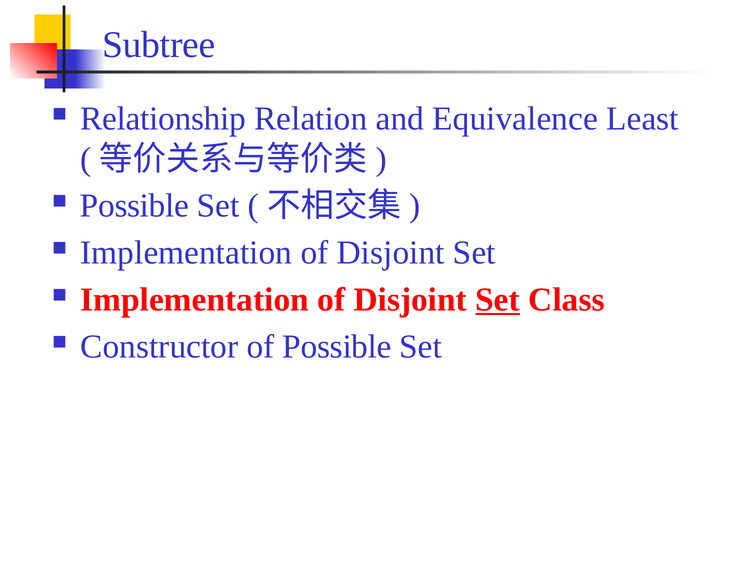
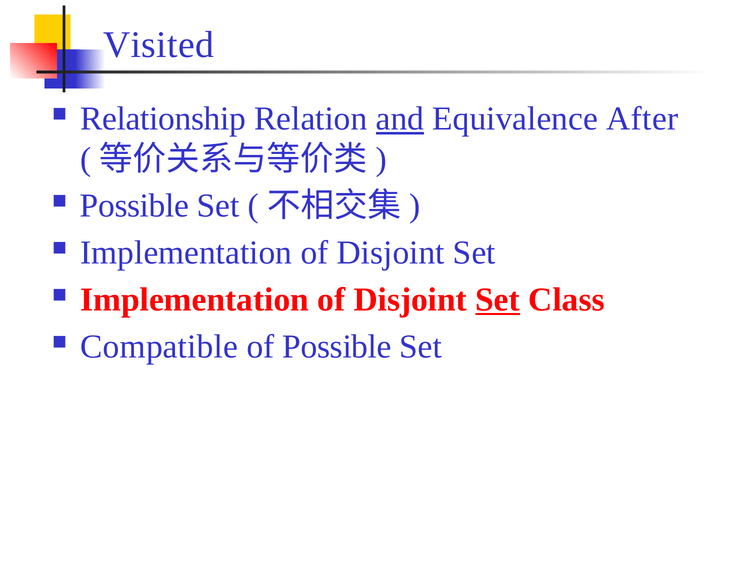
Subtree: Subtree -> Visited
and underline: none -> present
Least: Least -> After
Constructor: Constructor -> Compatible
